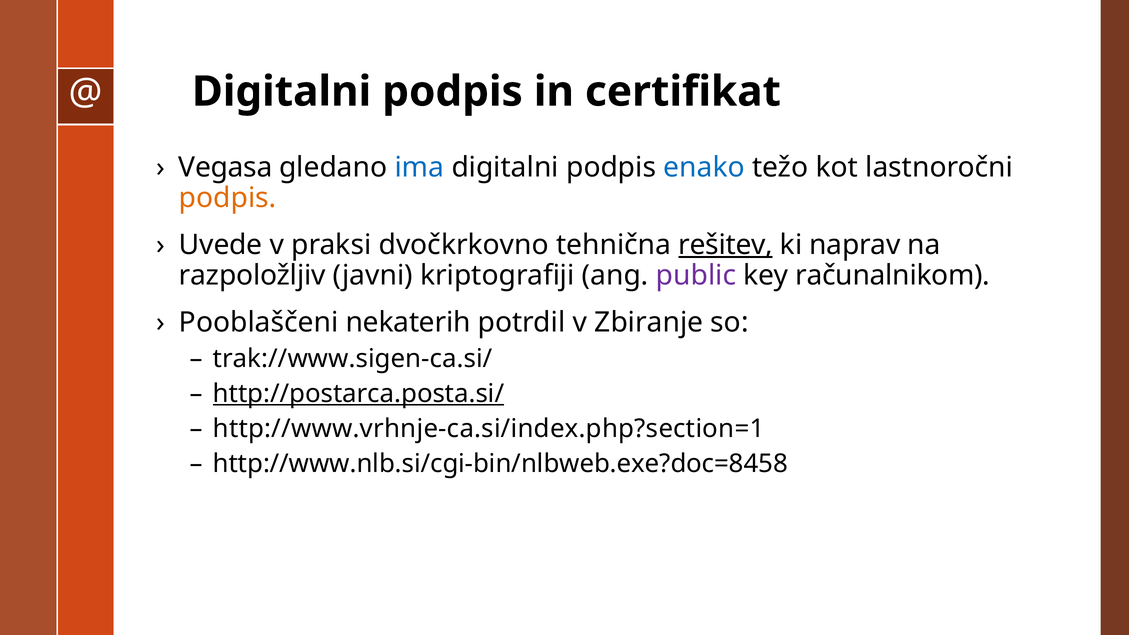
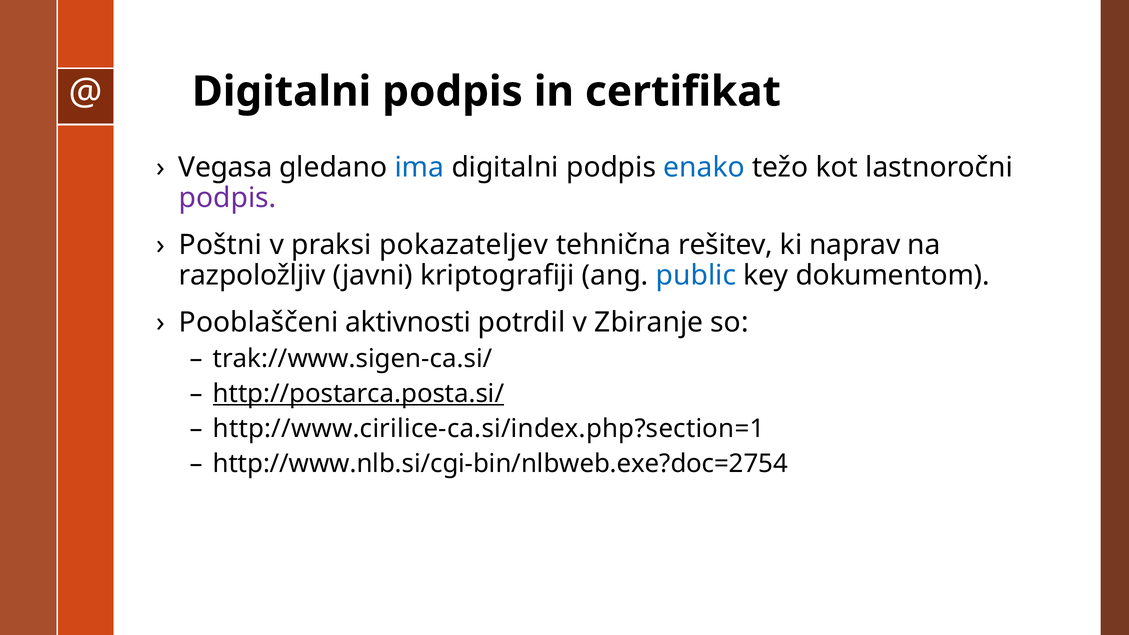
podpis at (228, 198) colour: orange -> purple
Uvede: Uvede -> Poštni
dvočkrkovno: dvočkrkovno -> pokazateljev
rešitev underline: present -> none
public colour: purple -> blue
računalnikom: računalnikom -> dokumentom
nekaterih: nekaterih -> aktivnosti
http://www.vrhnje-ca.si/index.php?section=1: http://www.vrhnje-ca.si/index.php?section=1 -> http://www.cirilice-ca.si/index.php?section=1
http://www.nlb.si/cgi-bin/nlbweb.exe?doc=8458: http://www.nlb.si/cgi-bin/nlbweb.exe?doc=8458 -> http://www.nlb.si/cgi-bin/nlbweb.exe?doc=2754
